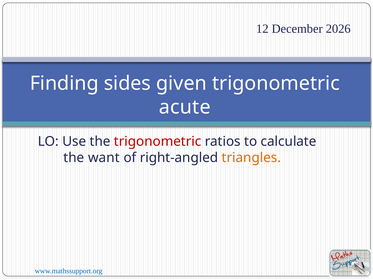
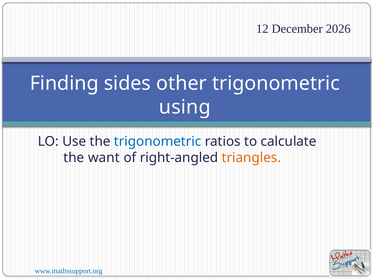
given: given -> other
acute: acute -> using
trigonometric at (158, 141) colour: red -> blue
